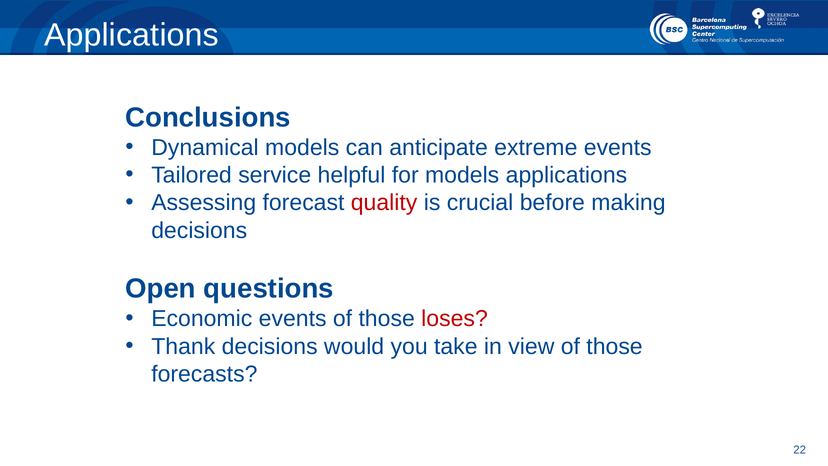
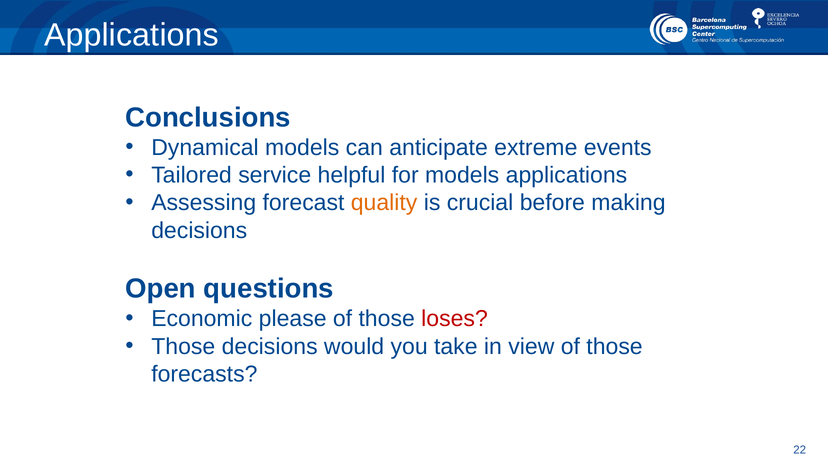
quality colour: red -> orange
Economic events: events -> please
Thank at (183, 346): Thank -> Those
